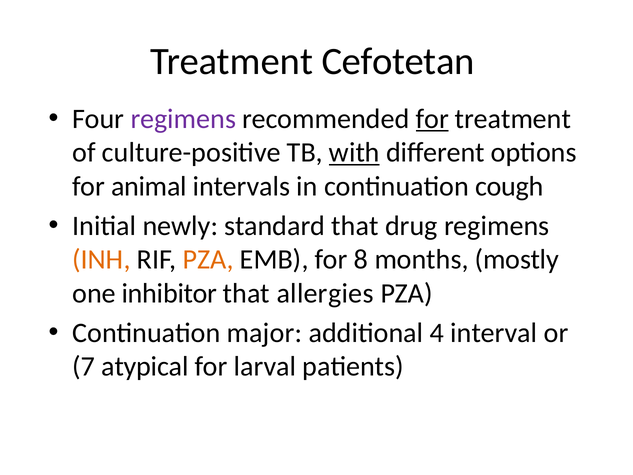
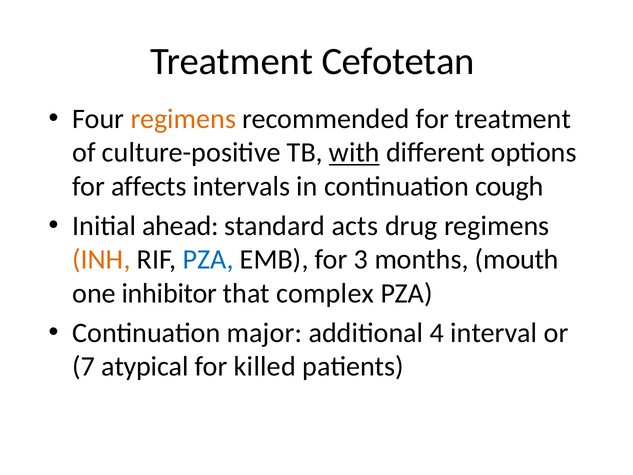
regimens at (183, 119) colour: purple -> orange
for at (432, 119) underline: present -> none
animal: animal -> affects
newly: newly -> ahead
standard that: that -> acts
PZA at (208, 259) colour: orange -> blue
8: 8 -> 3
mostly: mostly -> mouth
allergies: allergies -> complex
larval: larval -> killed
